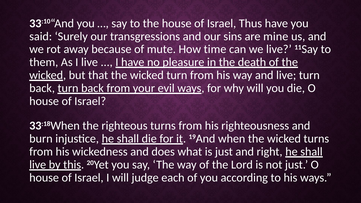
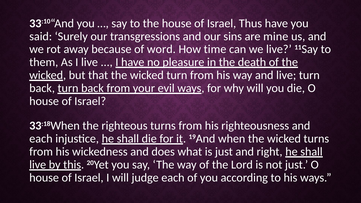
mute: mute -> word
burn at (41, 139): burn -> each
